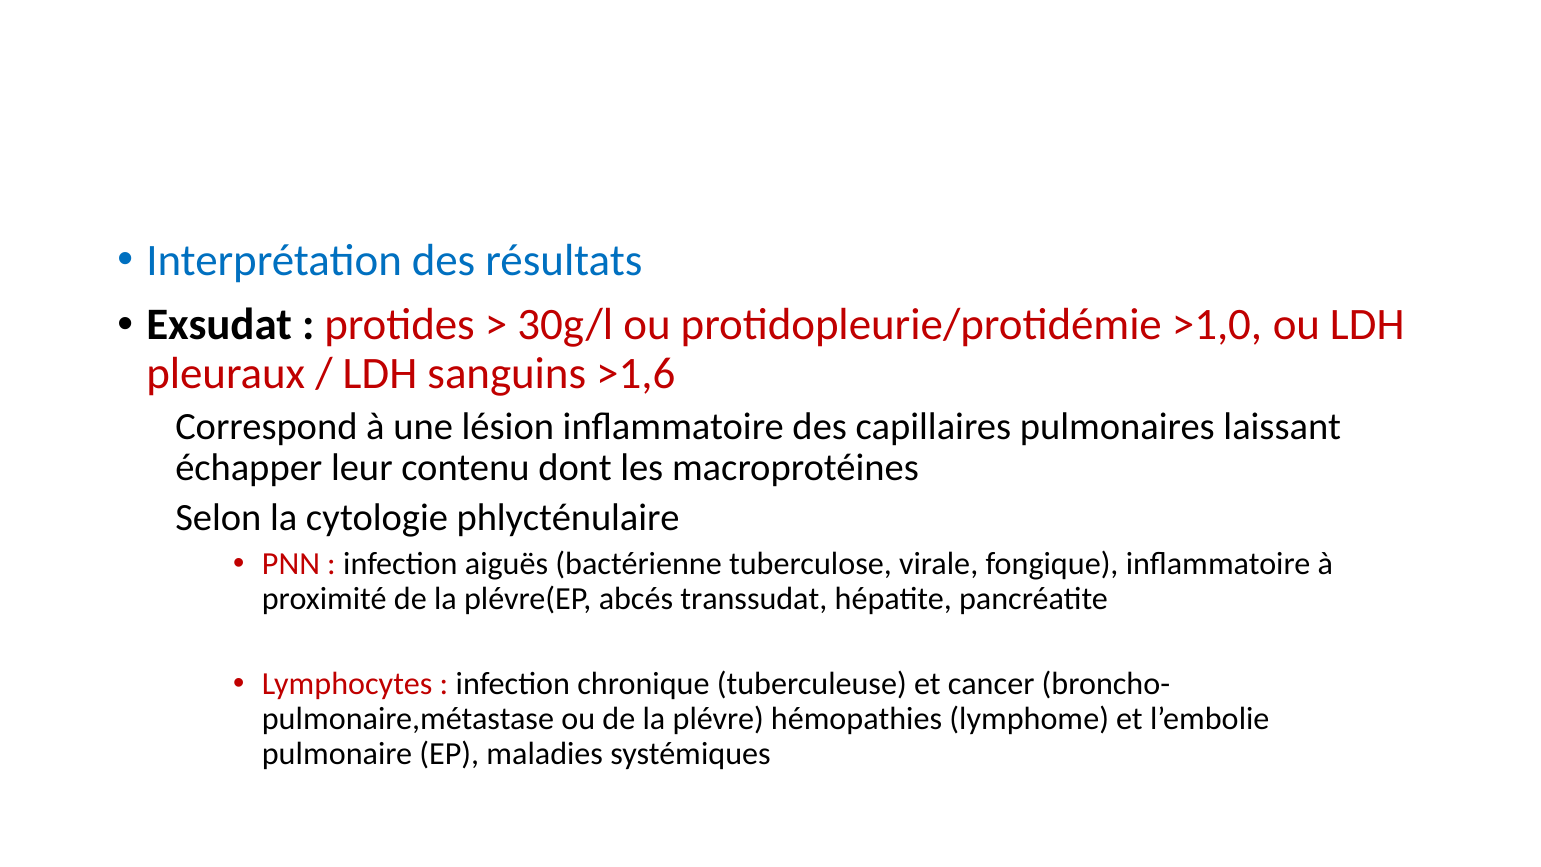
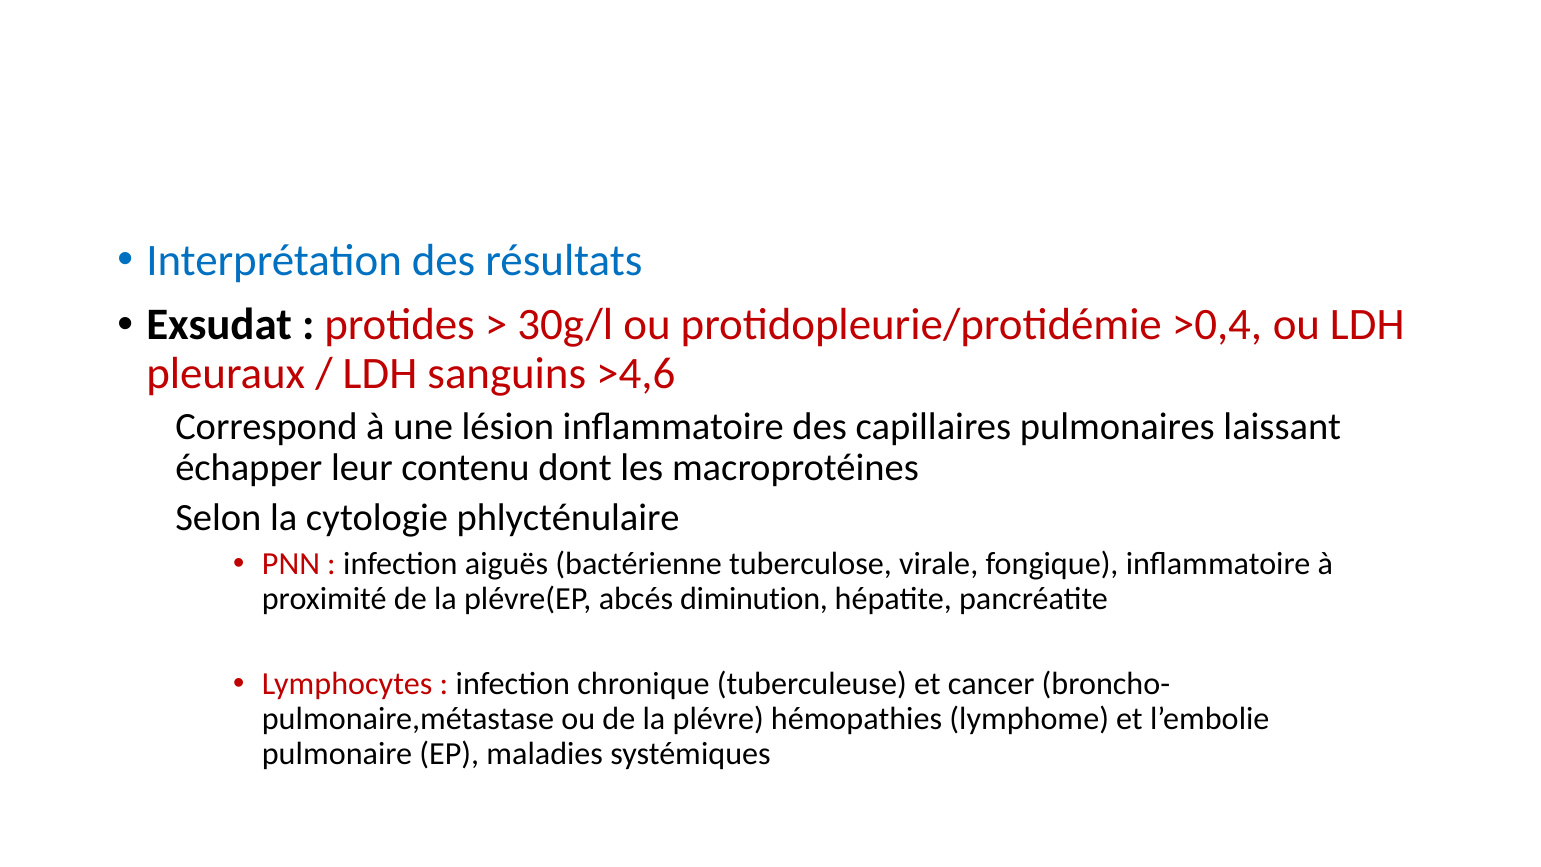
>1,0: >1,0 -> >0,4
>1,6: >1,6 -> >4,6
transsudat: transsudat -> diminution
